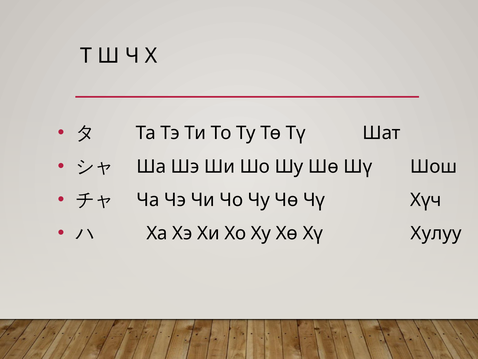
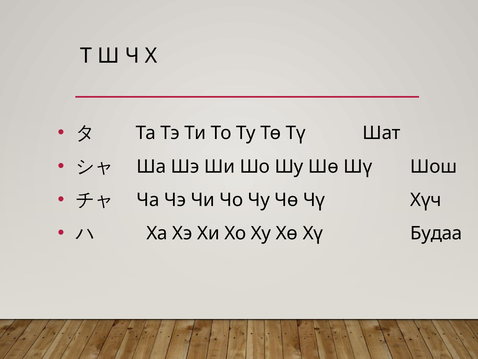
Хулуу: Хулуу -> Будаа
